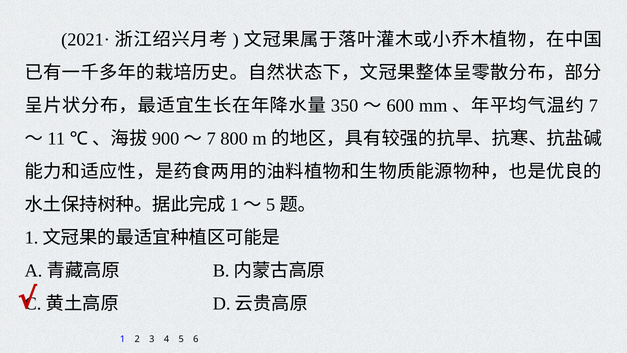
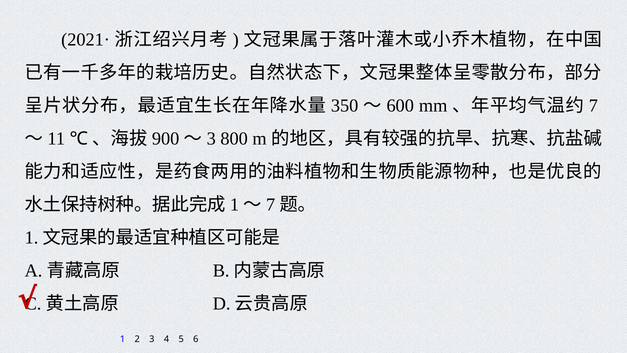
7 at (211, 139): 7 -> 3
5 at (271, 205): 5 -> 7
